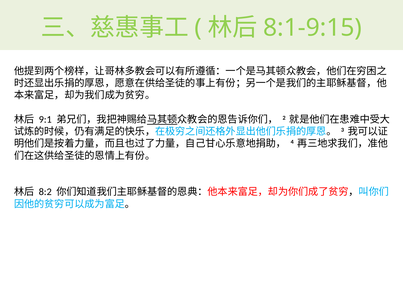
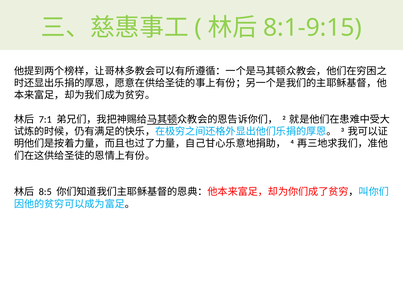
9:1: 9:1 -> 7:1
8:2: 8:2 -> 8:5
